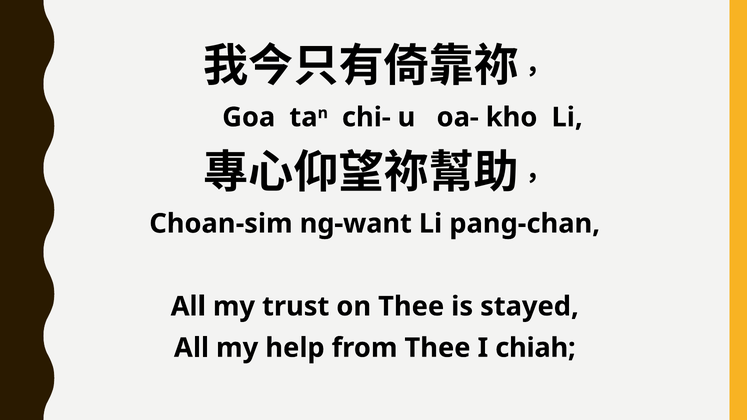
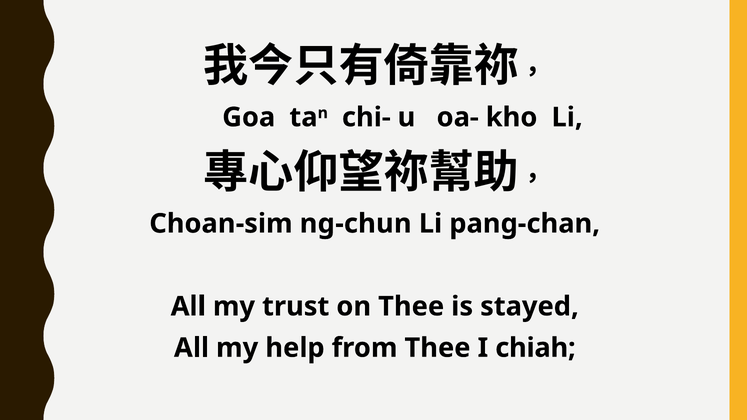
ng-want: ng-want -> ng-chun
